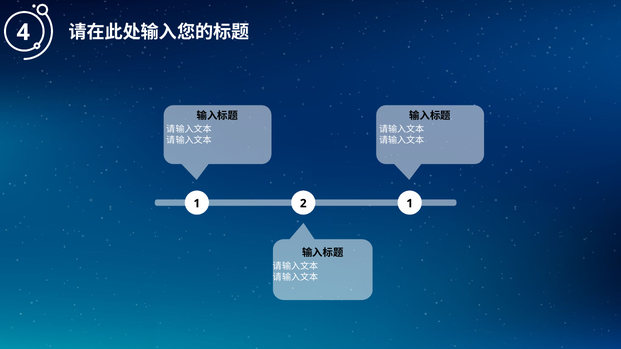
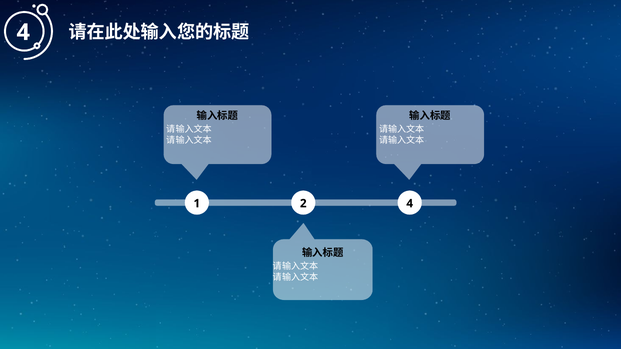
2 1: 1 -> 4
